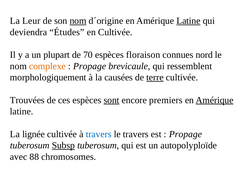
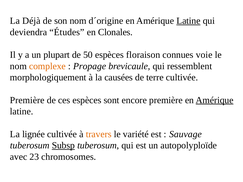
Leur: Leur -> Déjà
nom at (78, 21) underline: present -> none
en Cultivée: Cultivée -> Clonales
70: 70 -> 50
nord: nord -> voie
terre underline: present -> none
Trouvées at (27, 100): Trouvées -> Première
sont underline: present -> none
encore premiers: premiers -> première
travers at (99, 134) colour: blue -> orange
le travers: travers -> variété
Propage at (185, 134): Propage -> Sauvage
88: 88 -> 23
